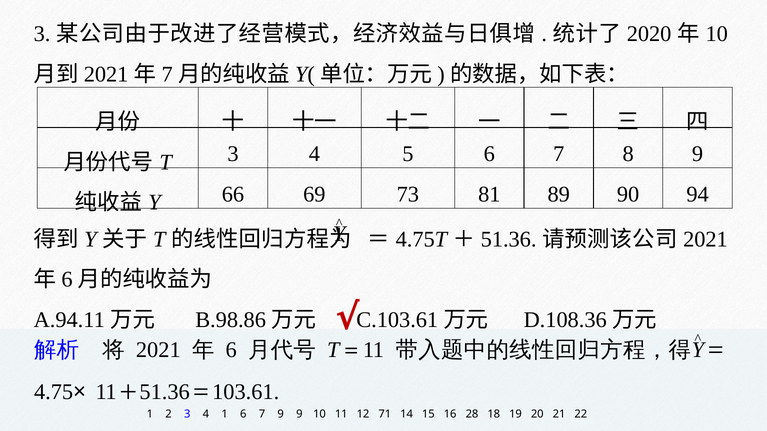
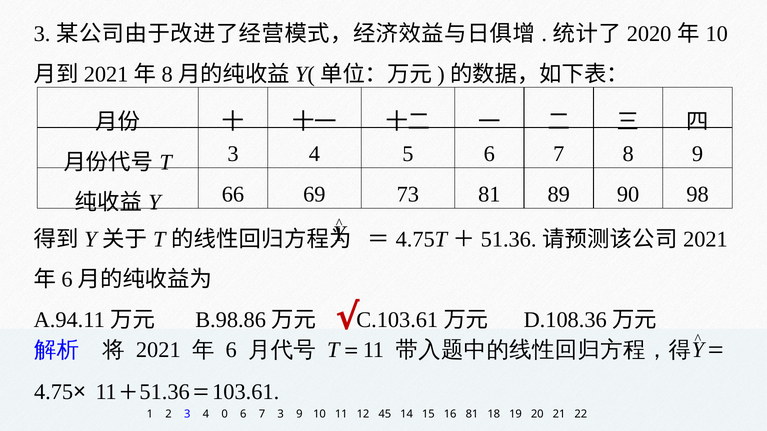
7 at (167, 74): 7 -> 8
94: 94 -> 98
4 1: 1 -> 0
7 9: 9 -> 3
71: 71 -> 45
16 28: 28 -> 81
